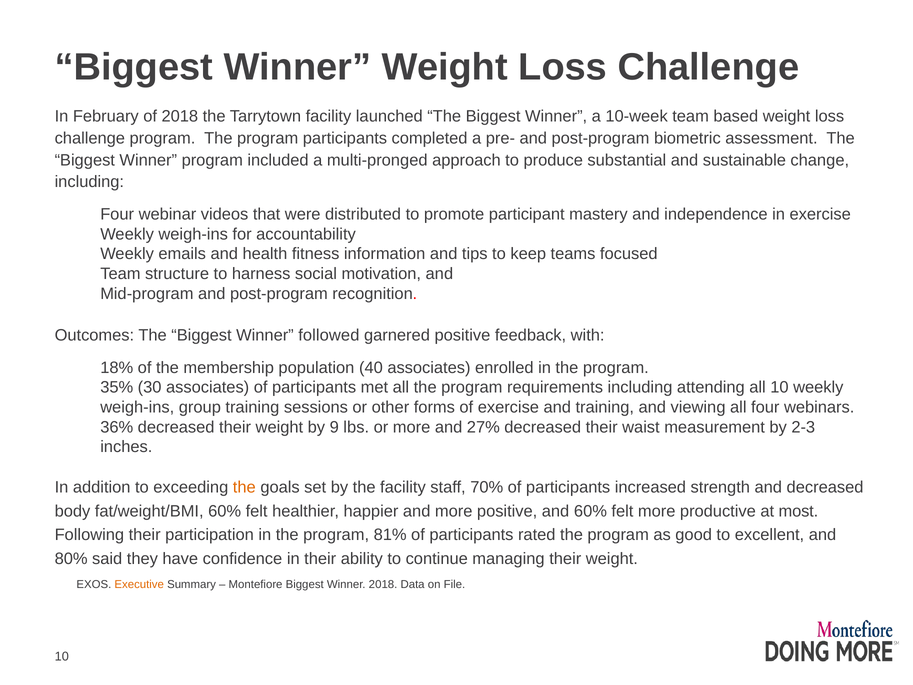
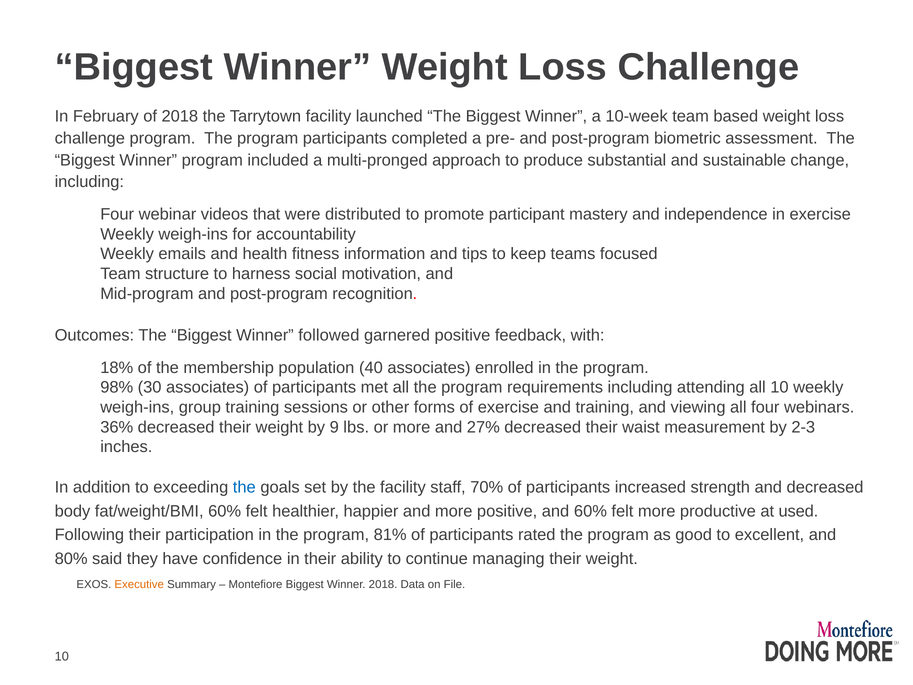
35%: 35% -> 98%
the at (244, 487) colour: orange -> blue
most: most -> used
